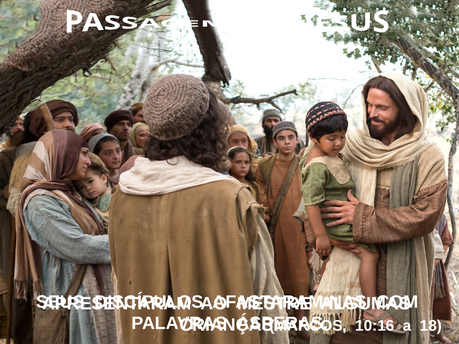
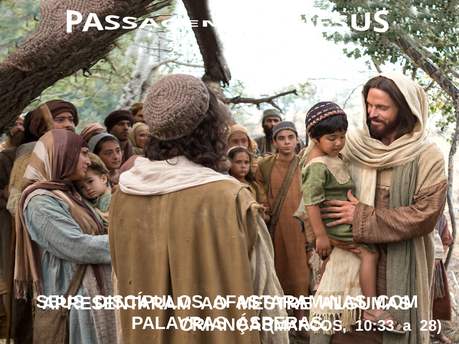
10:16: 10:16 -> 10:33
18: 18 -> 28
